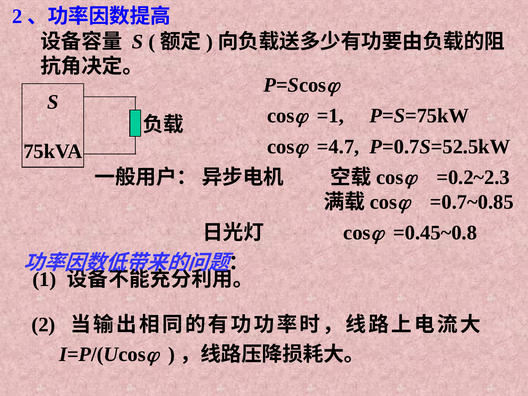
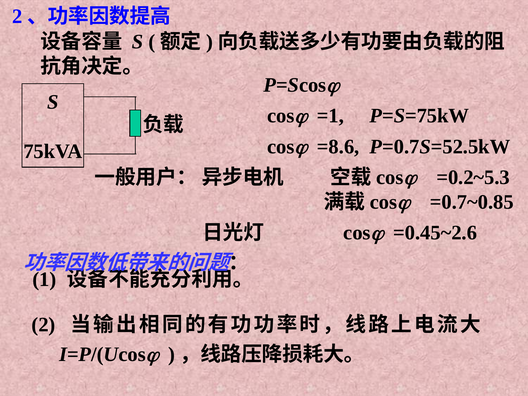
=4.7: =4.7 -> =8.6
=0.2~2.3: =0.2~2.3 -> =0.2~5.3
=0.45~0.8: =0.45~0.8 -> =0.45~2.6
